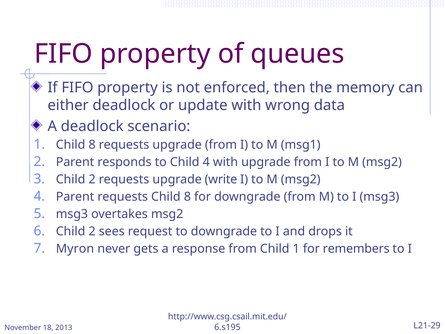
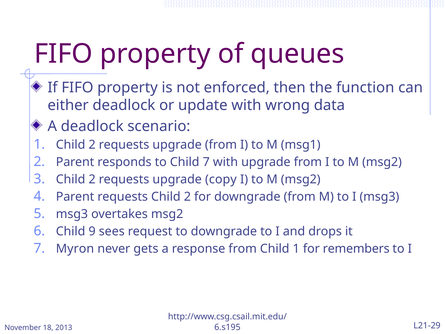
memory: memory -> function
1 Child 8: 8 -> 2
Child 4: 4 -> 7
write: write -> copy
requests Child 8: 8 -> 2
2 at (92, 231): 2 -> 9
